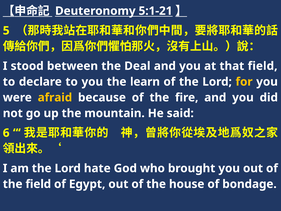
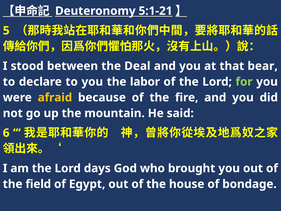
that field: field -> bear
learn: learn -> labor
for colour: yellow -> light green
hate: hate -> days
